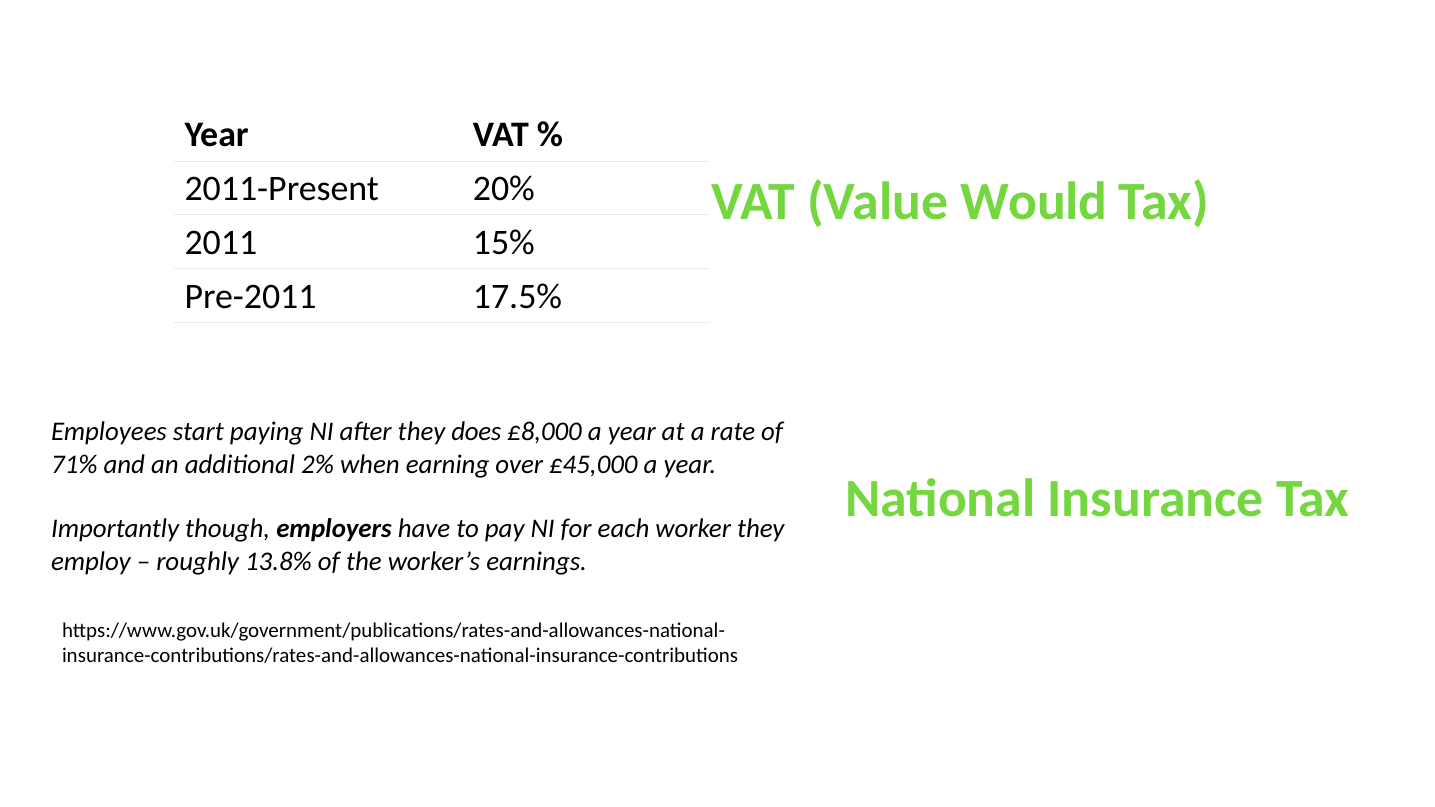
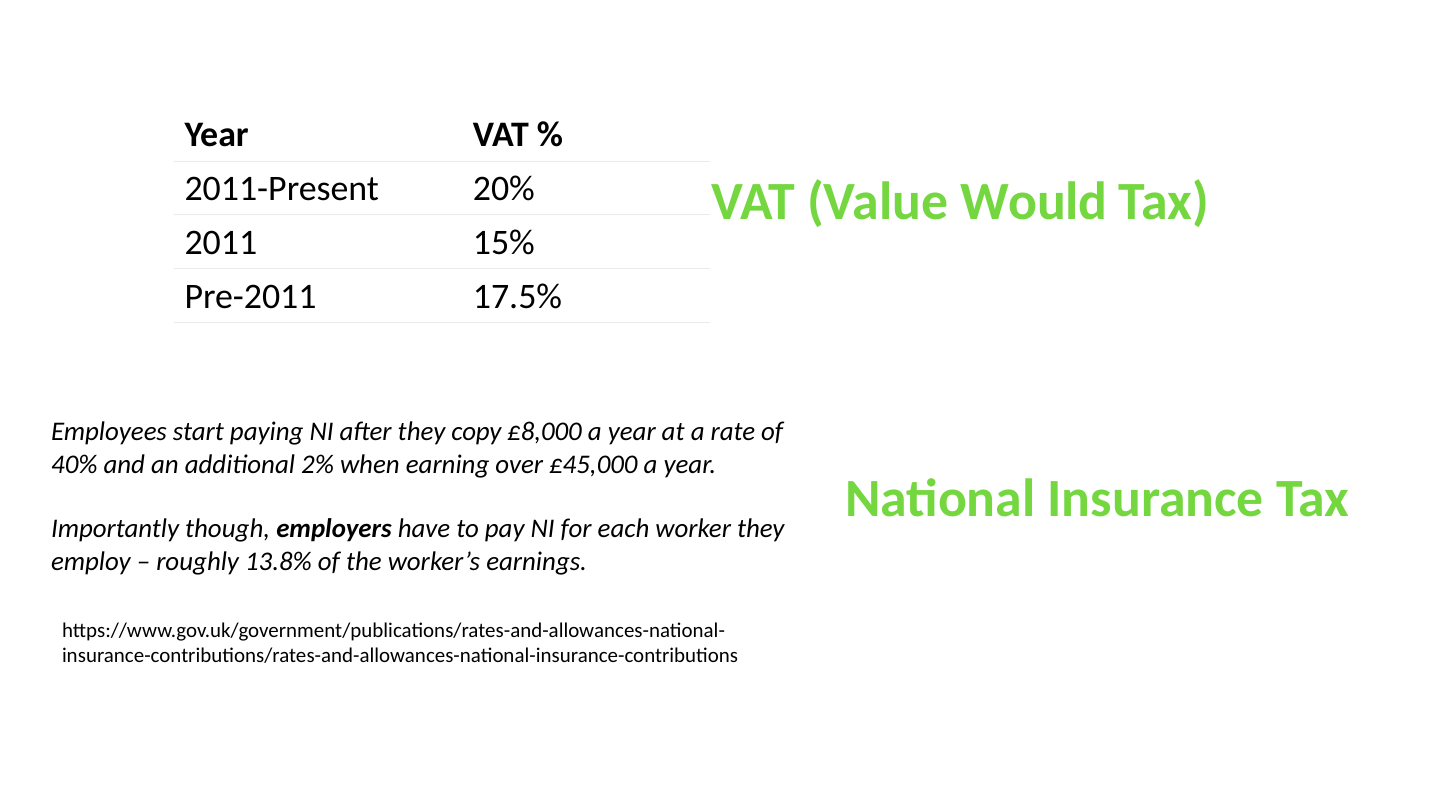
does: does -> copy
71%: 71% -> 40%
